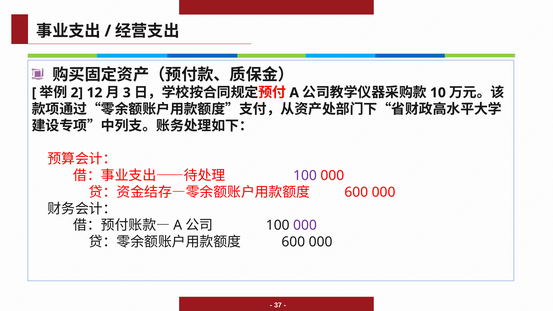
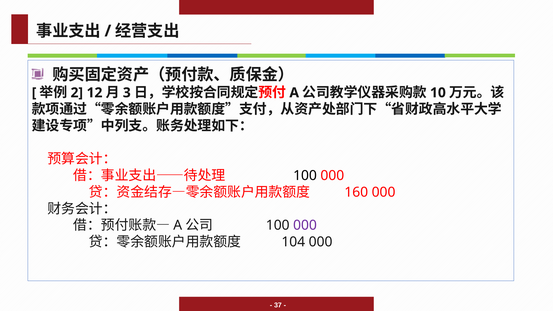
100 at (305, 176) colour: purple -> black
600 at (356, 192): 600 -> 160
600 at (293, 242): 600 -> 104
